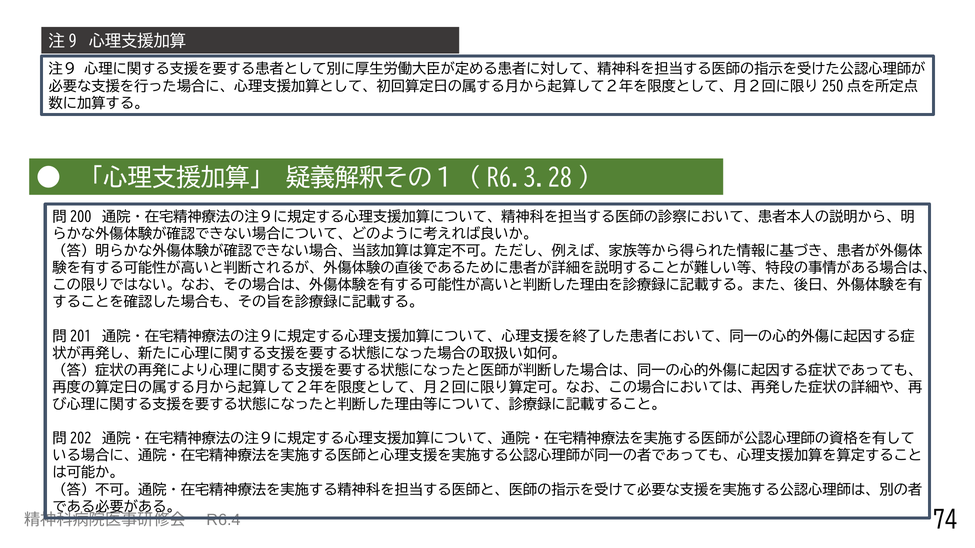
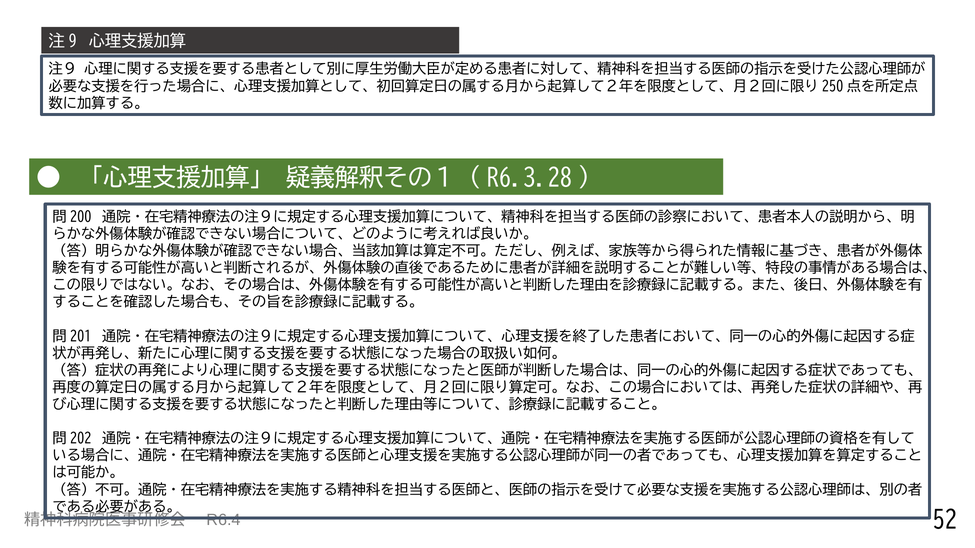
74: 74 -> 52
